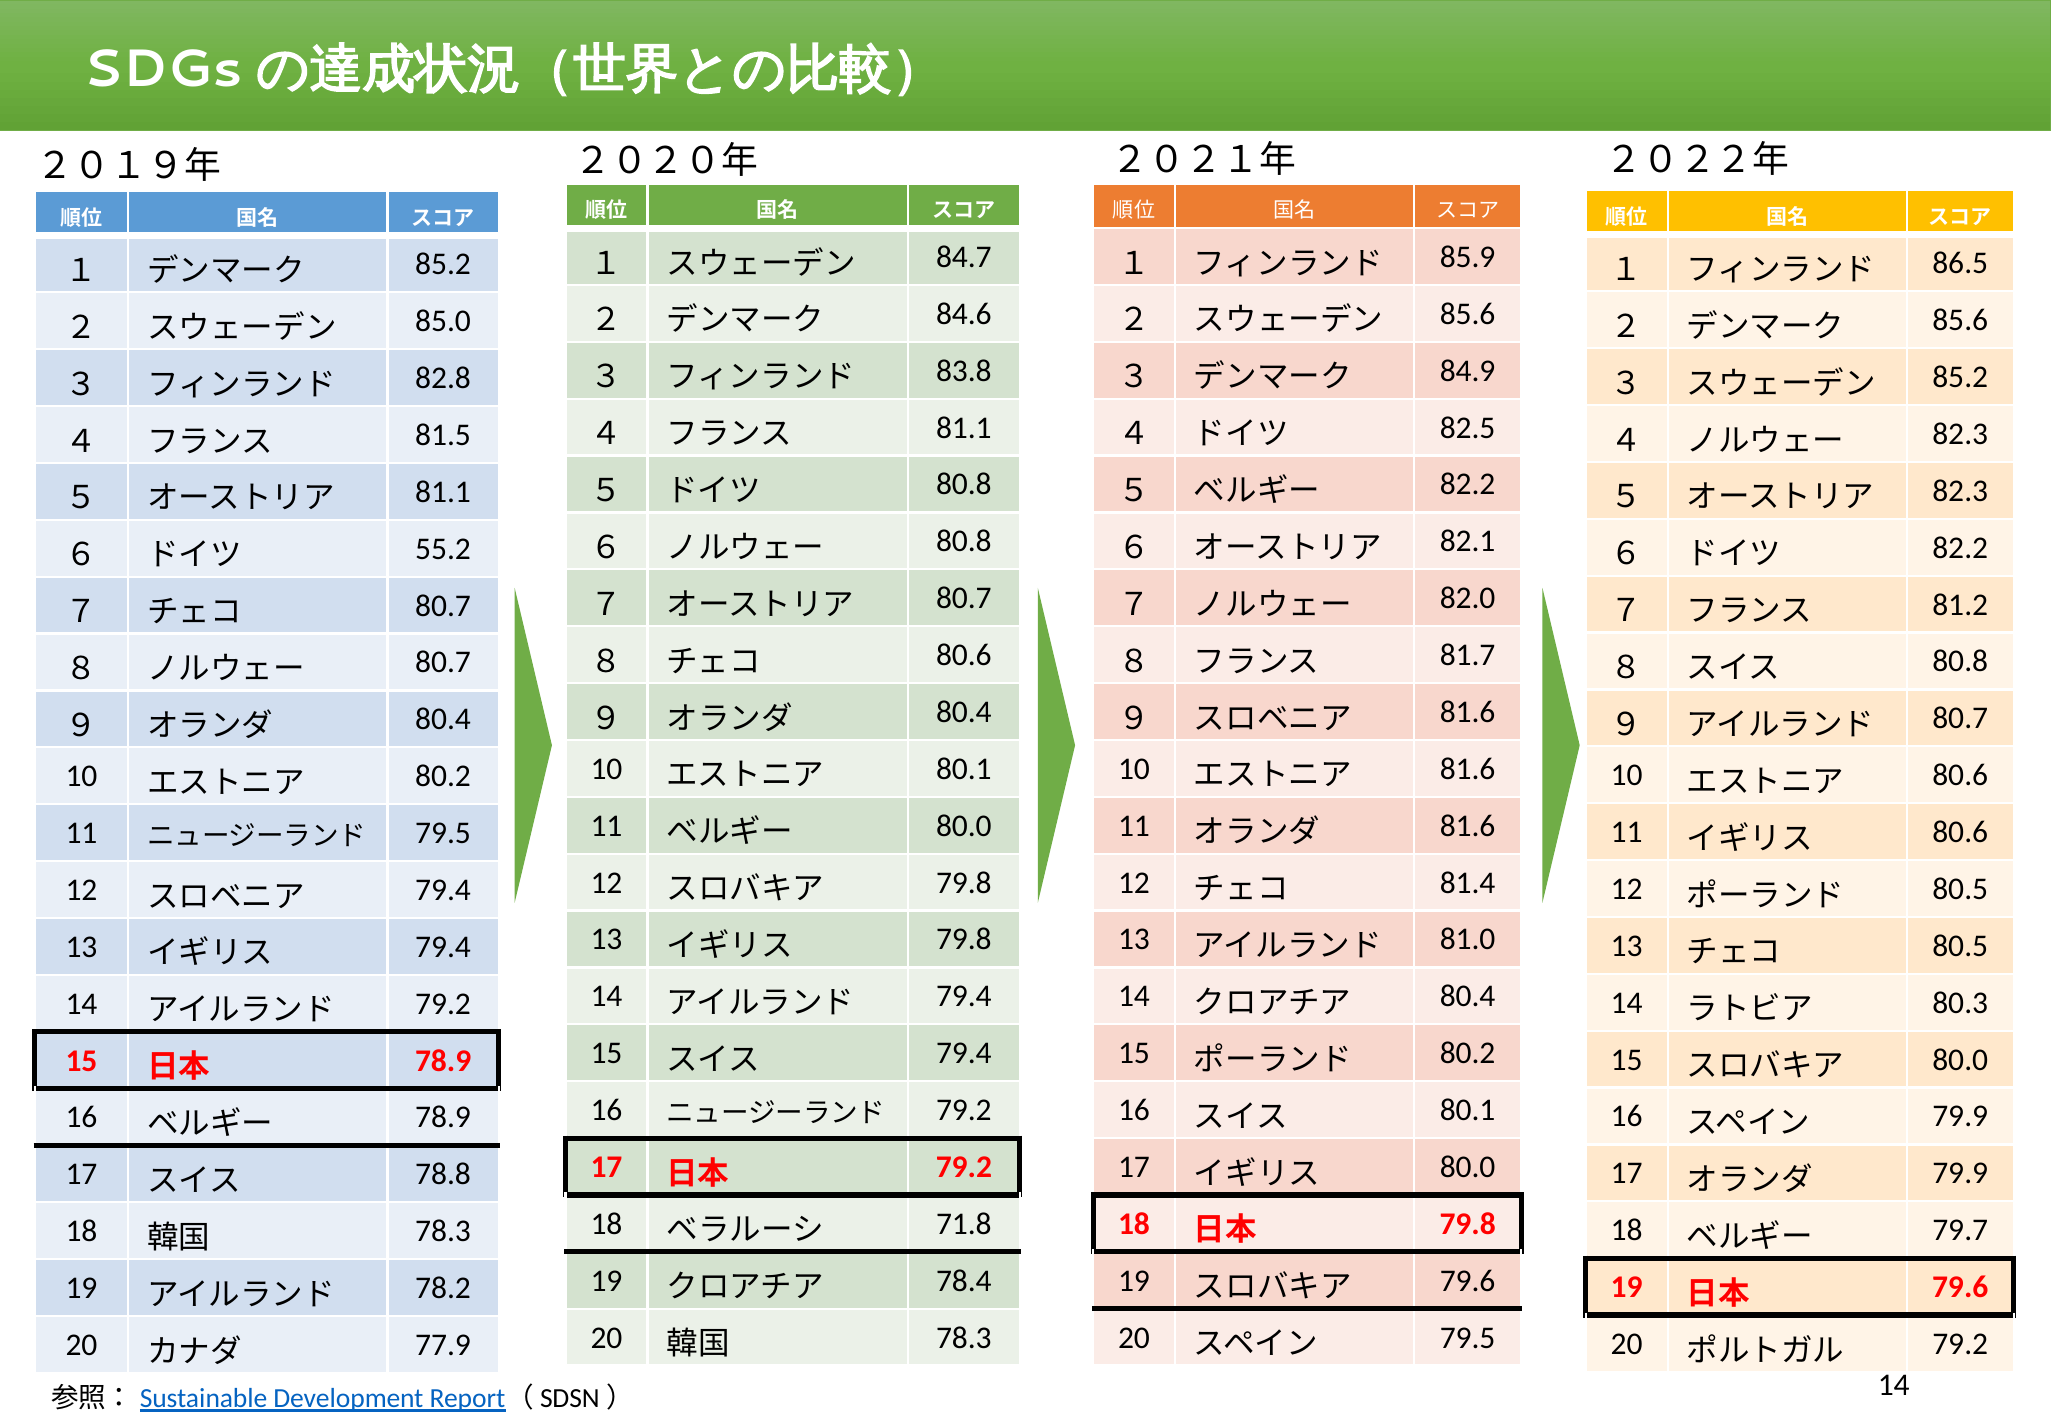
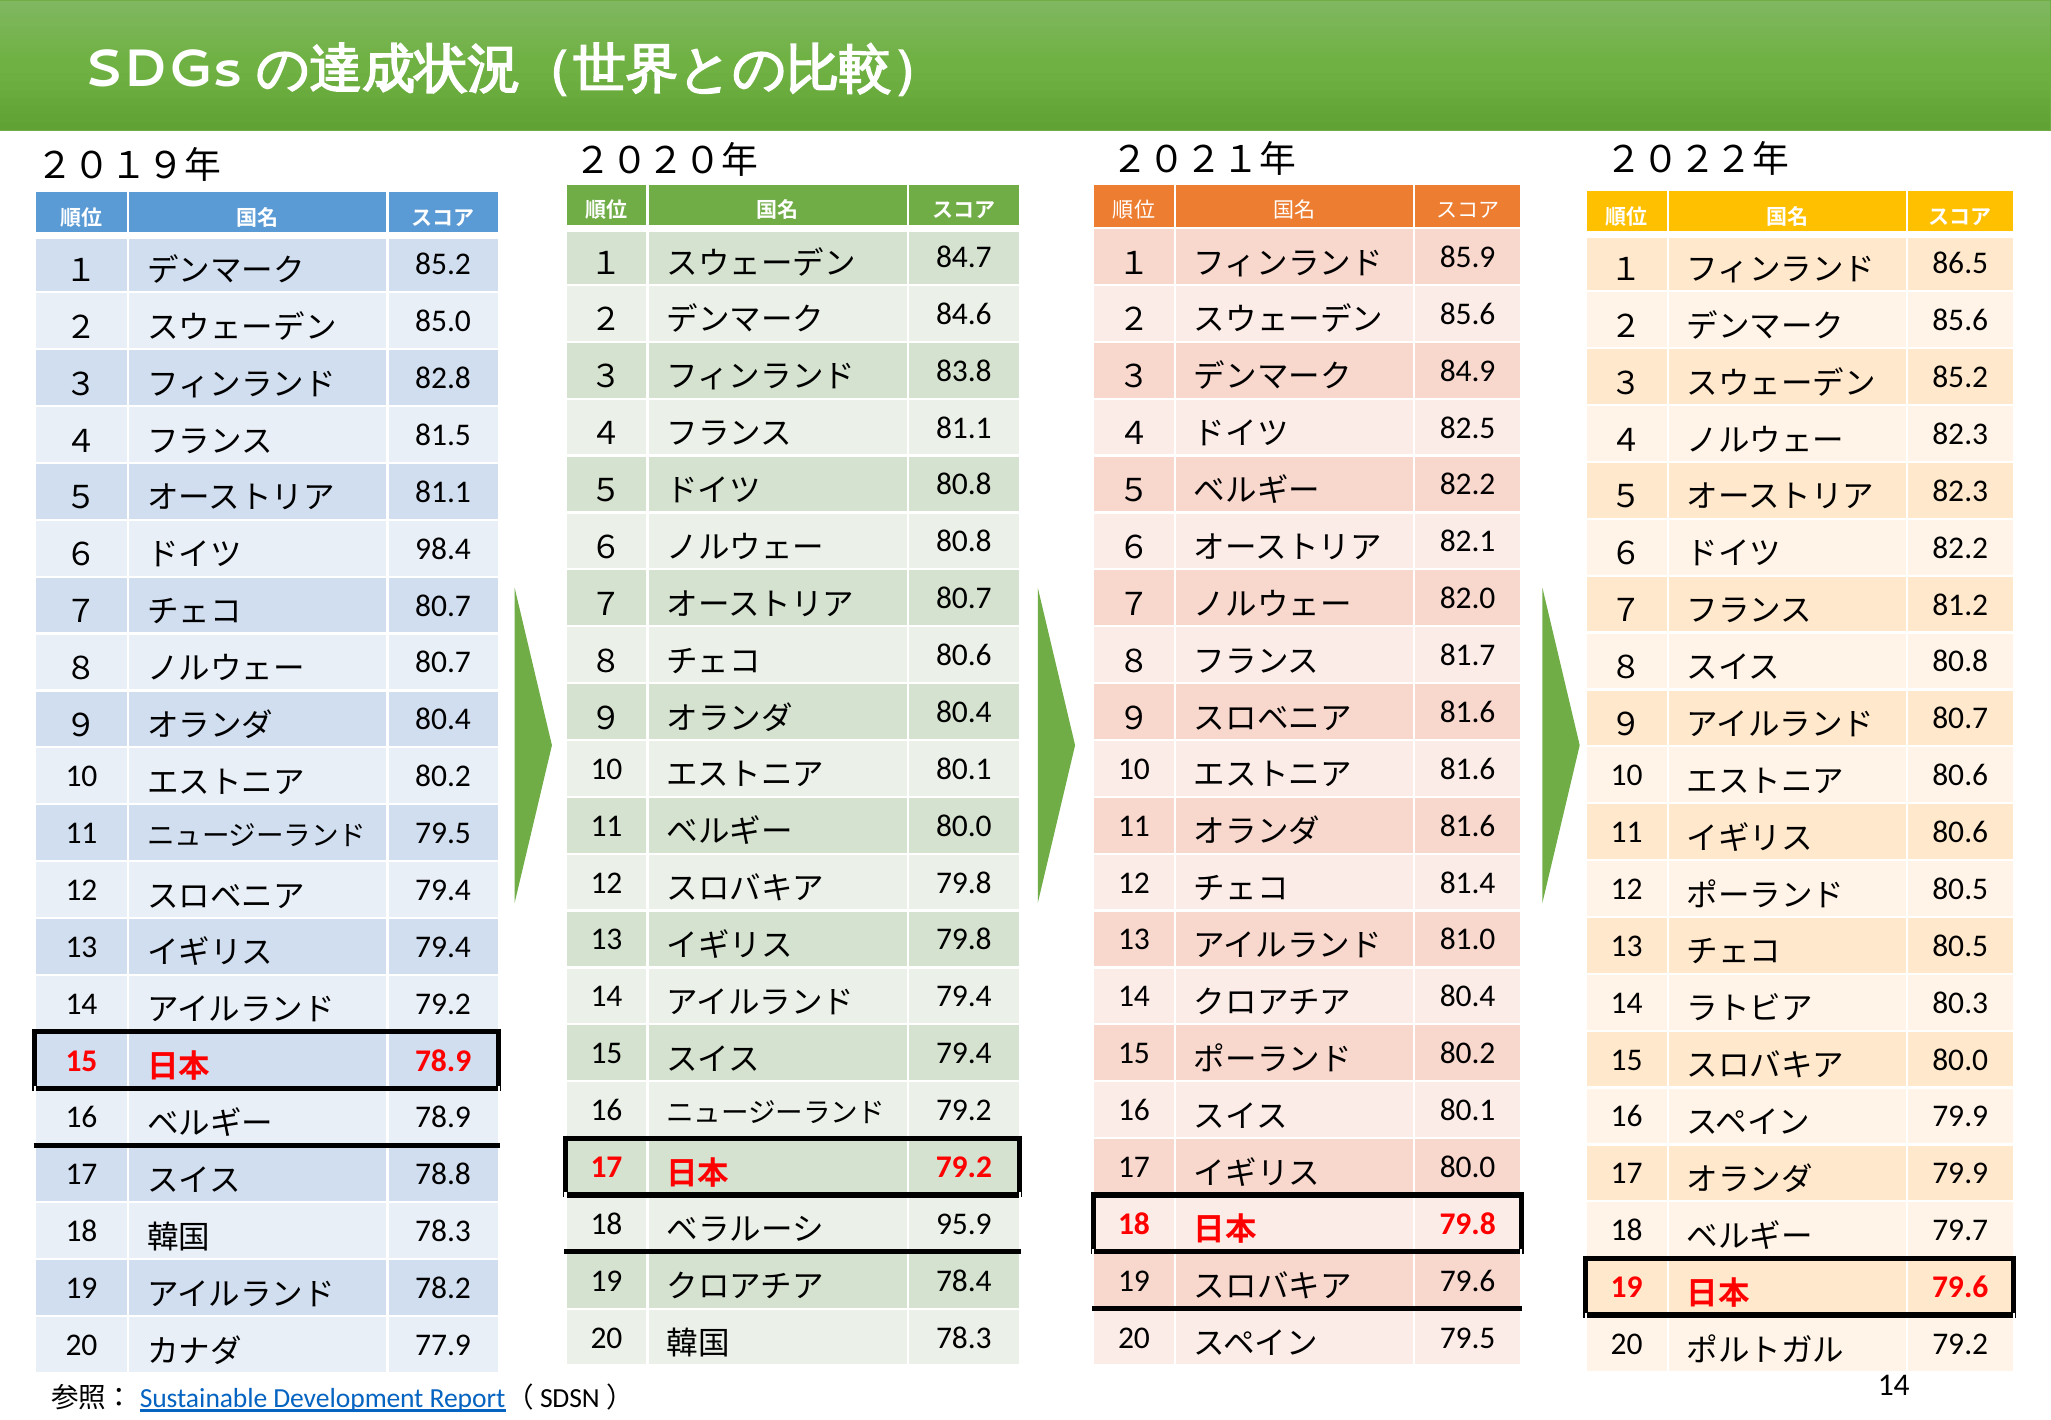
55.2: 55.2 -> 98.4
71.8: 71.8 -> 95.9
